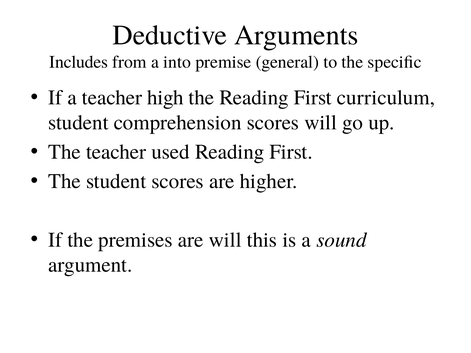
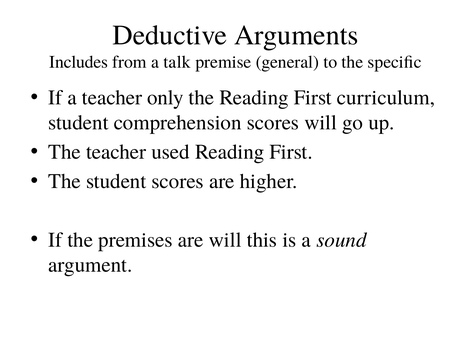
into: into -> talk
high: high -> only
